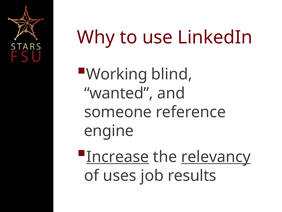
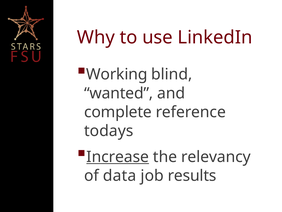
someone: someone -> complete
engine: engine -> todays
relevancy underline: present -> none
uses: uses -> data
